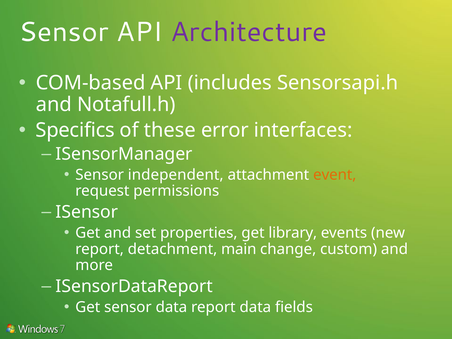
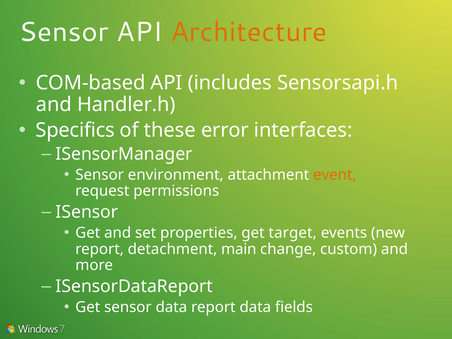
Architecture colour: purple -> orange
Notafull.h: Notafull.h -> Handler.h
independent: independent -> environment
library: library -> target
